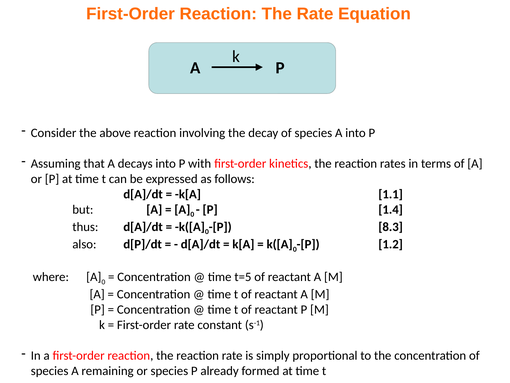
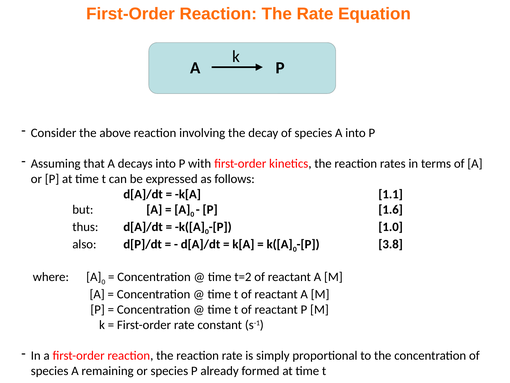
1.4: 1.4 -> 1.6
8.3: 8.3 -> 1.0
1.2: 1.2 -> 3.8
t=5: t=5 -> t=2
